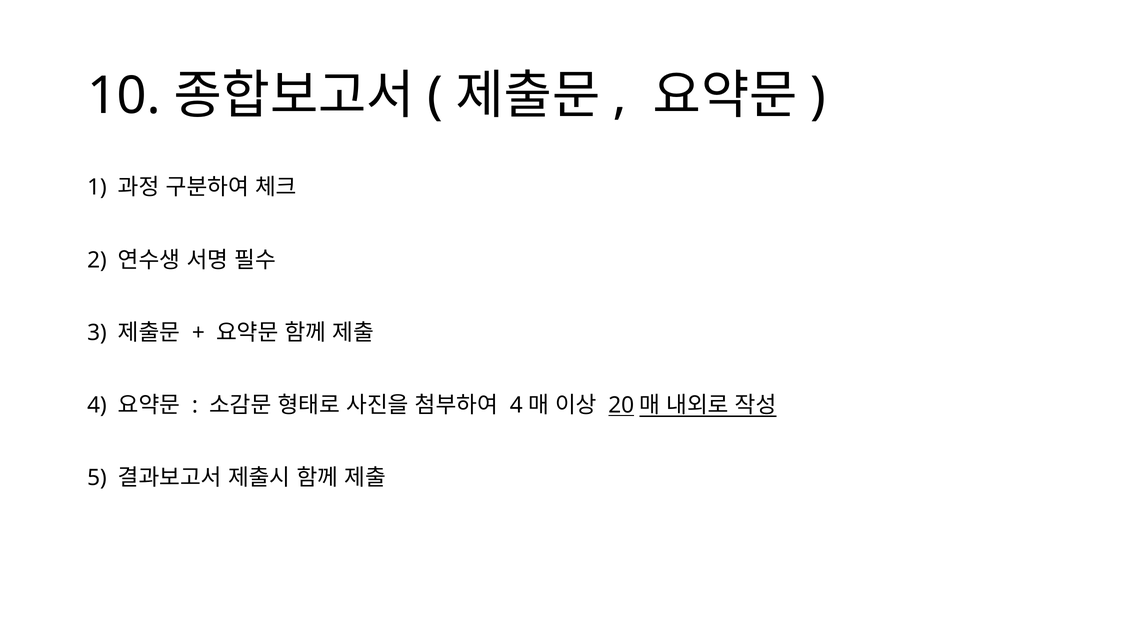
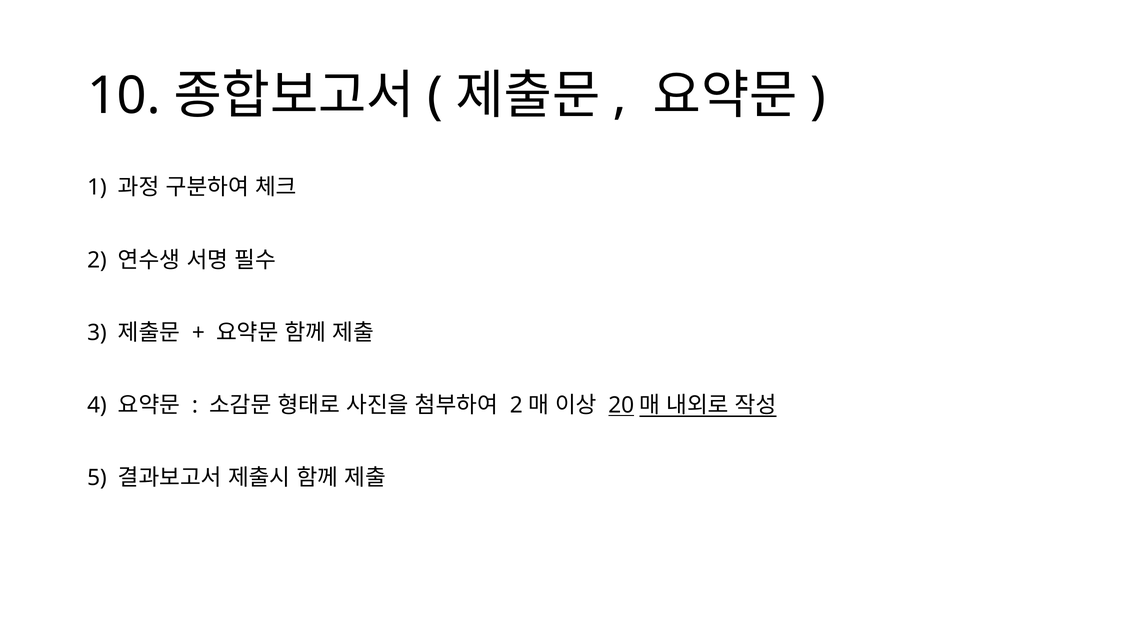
4 at (516, 405): 4 -> 2
